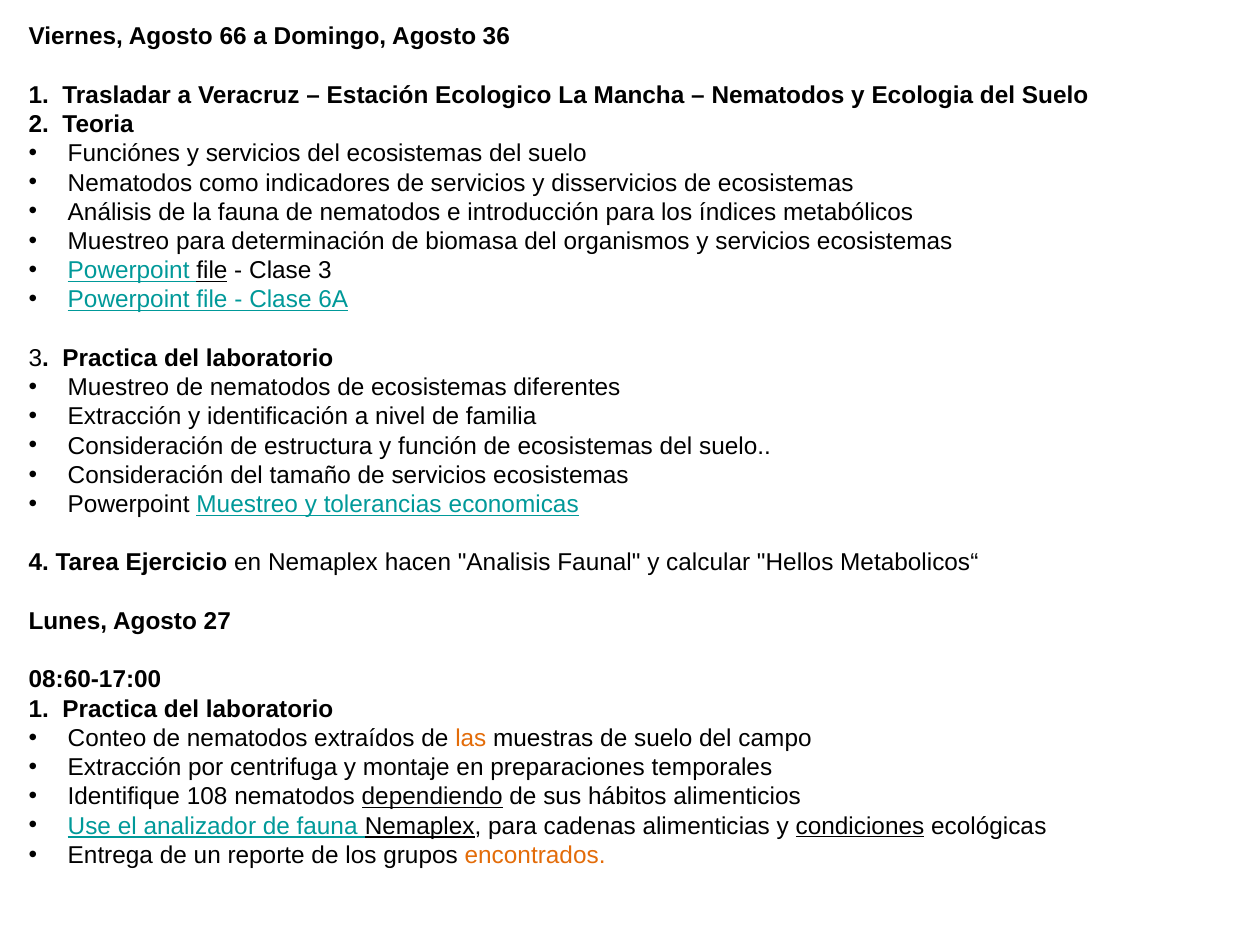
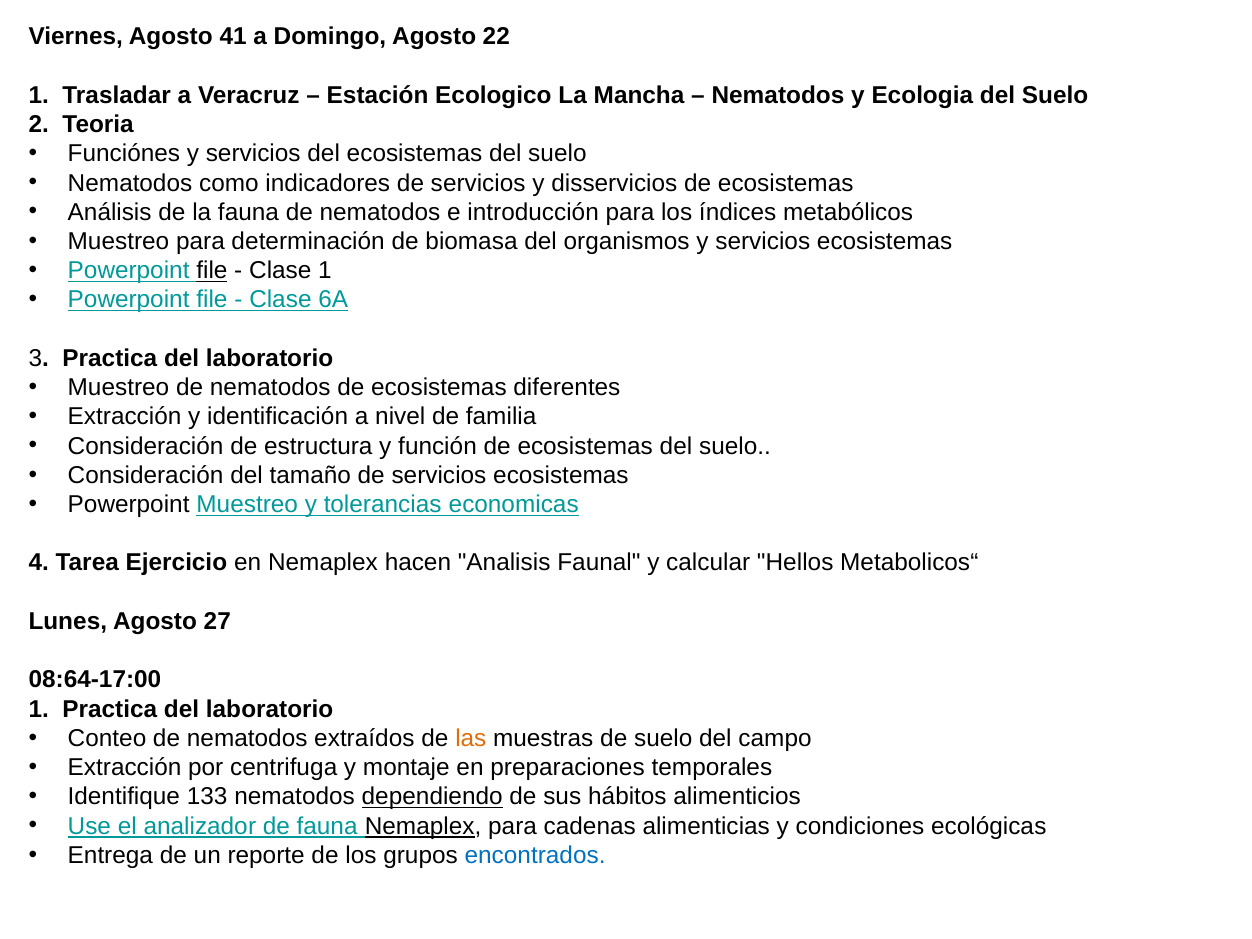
66: 66 -> 41
36: 36 -> 22
Clase 3: 3 -> 1
08:60-17:00: 08:60-17:00 -> 08:64-17:00
108: 108 -> 133
condiciones underline: present -> none
encontrados colour: orange -> blue
